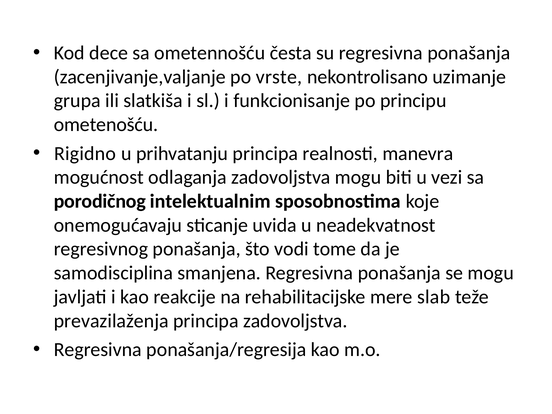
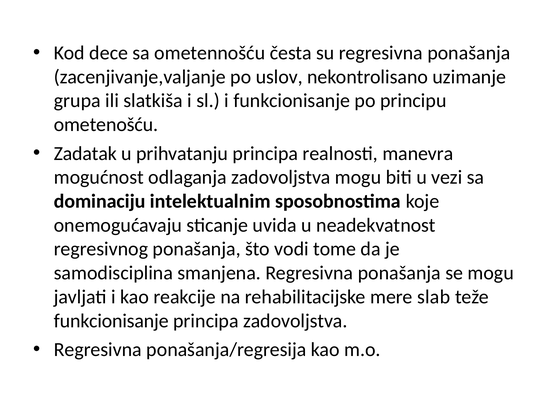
vrste: vrste -> uslov
Rigidno: Rigidno -> Zadatak
porodičnog: porodičnog -> dominaciju
prevazilaženja at (111, 321): prevazilaženja -> funkcionisanje
